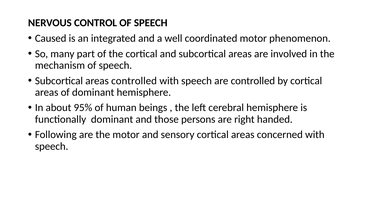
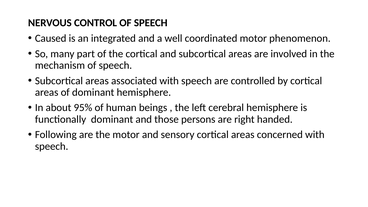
areas controlled: controlled -> associated
